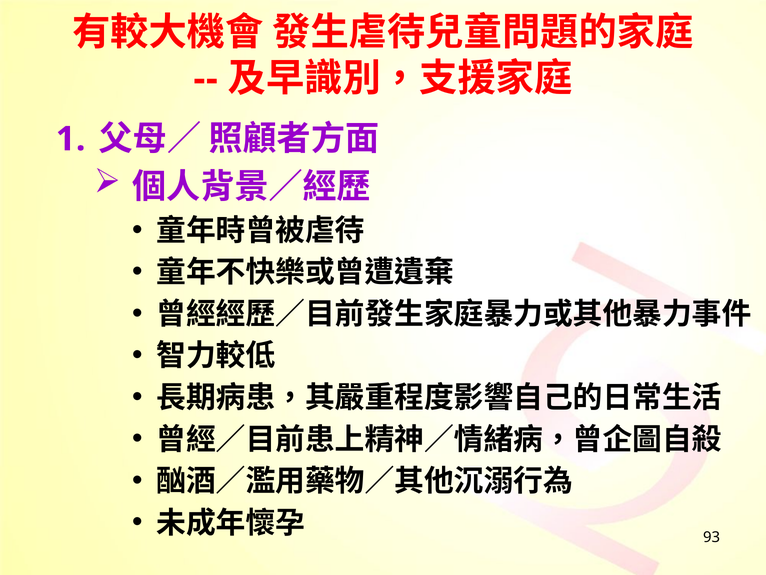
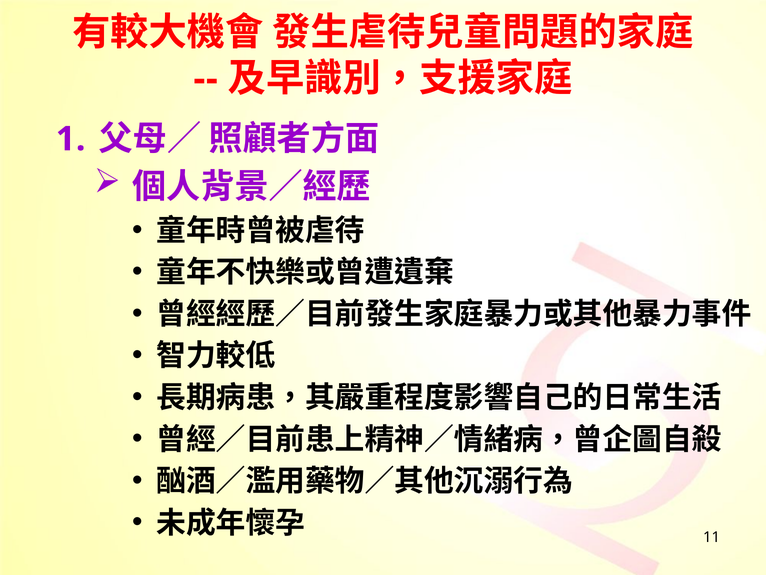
93: 93 -> 11
